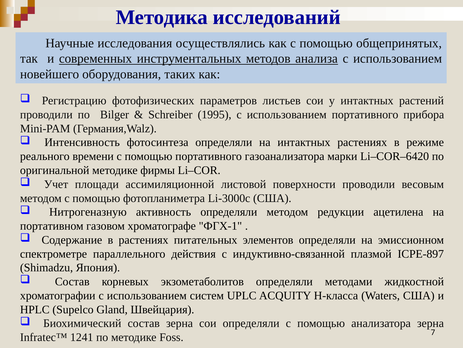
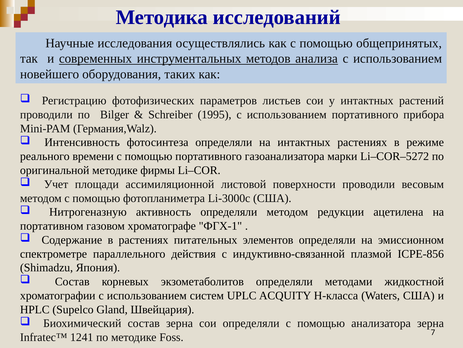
Li–COR–6420: Li–COR–6420 -> Li–COR–5272
ICPE-897: ICPE-897 -> ICPE-856
